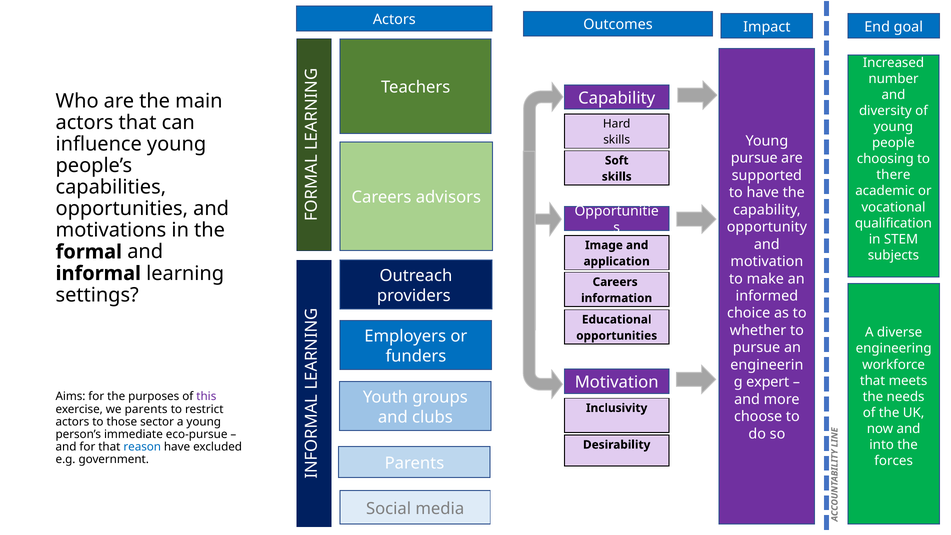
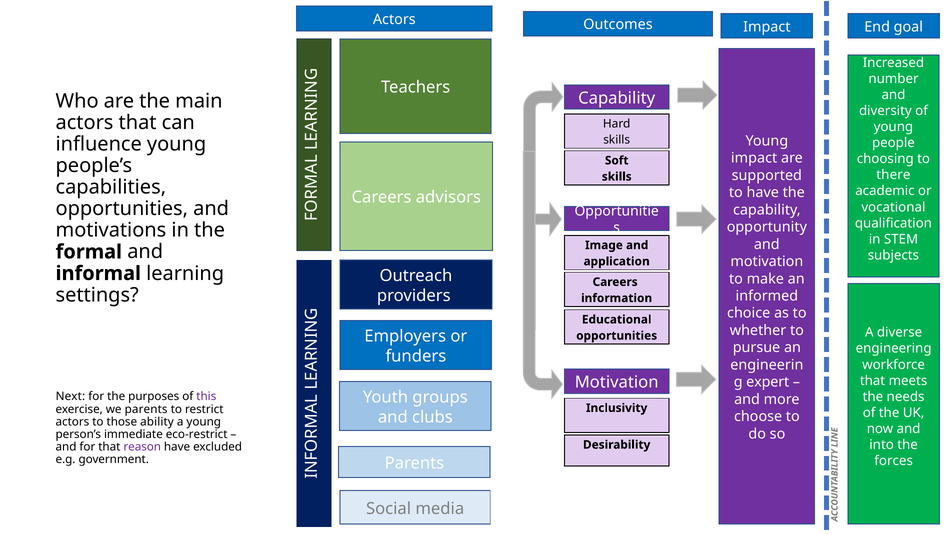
pursue at (754, 158): pursue -> impact
Aims: Aims -> Next
sector: sector -> ability
eco-pursue: eco-pursue -> eco-restrict
reason colour: blue -> purple
